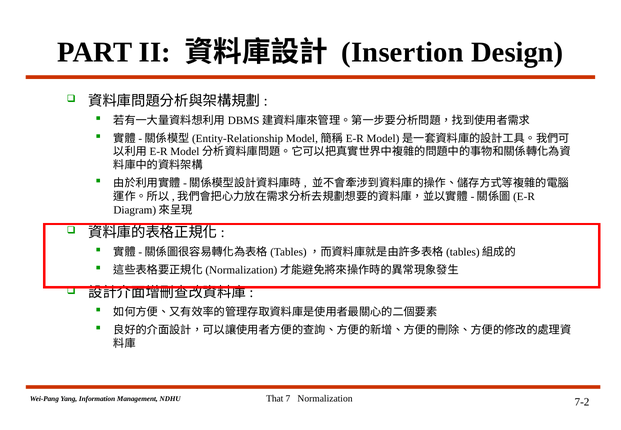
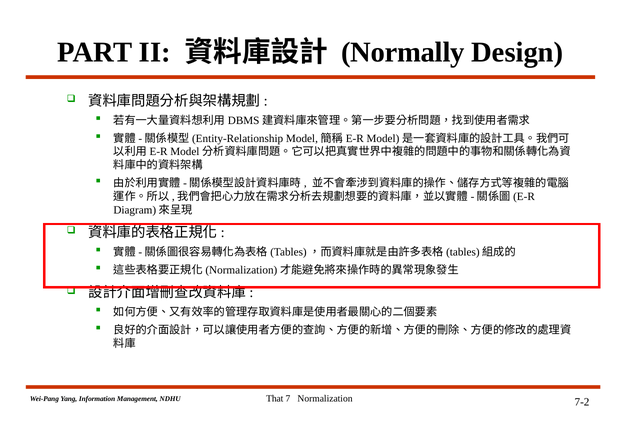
Insertion: Insertion -> Normally
